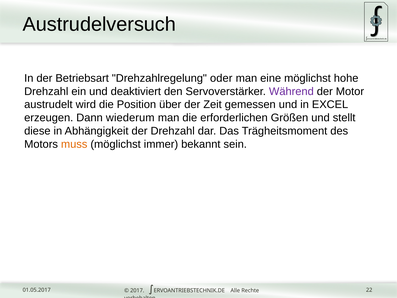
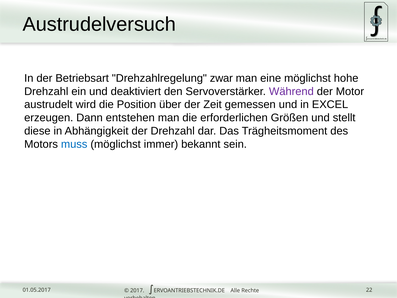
oder: oder -> zwar
wiederum: wiederum -> entstehen
muss colour: orange -> blue
